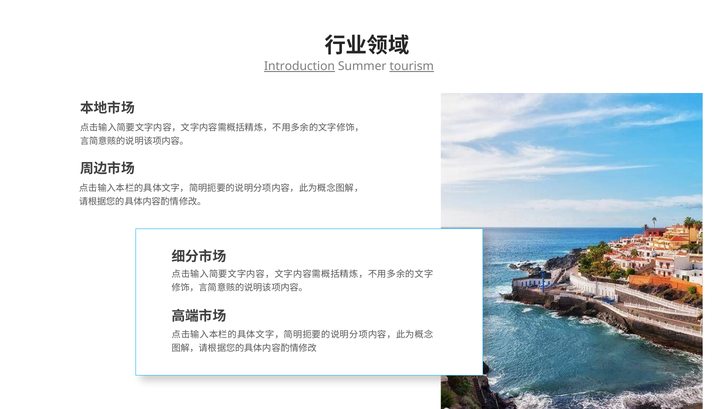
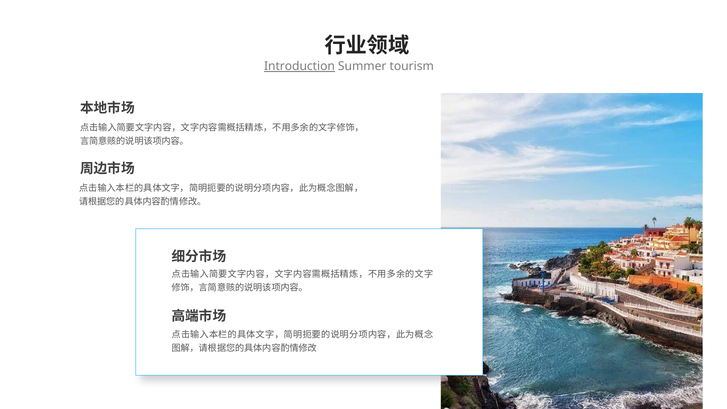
tourism underline: present -> none
